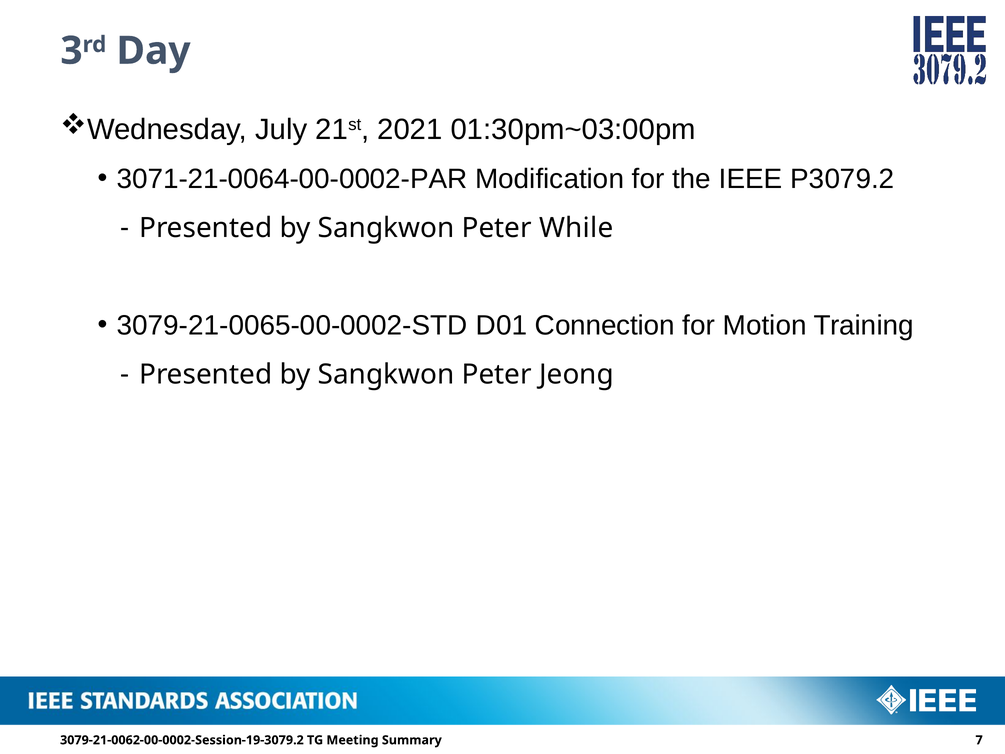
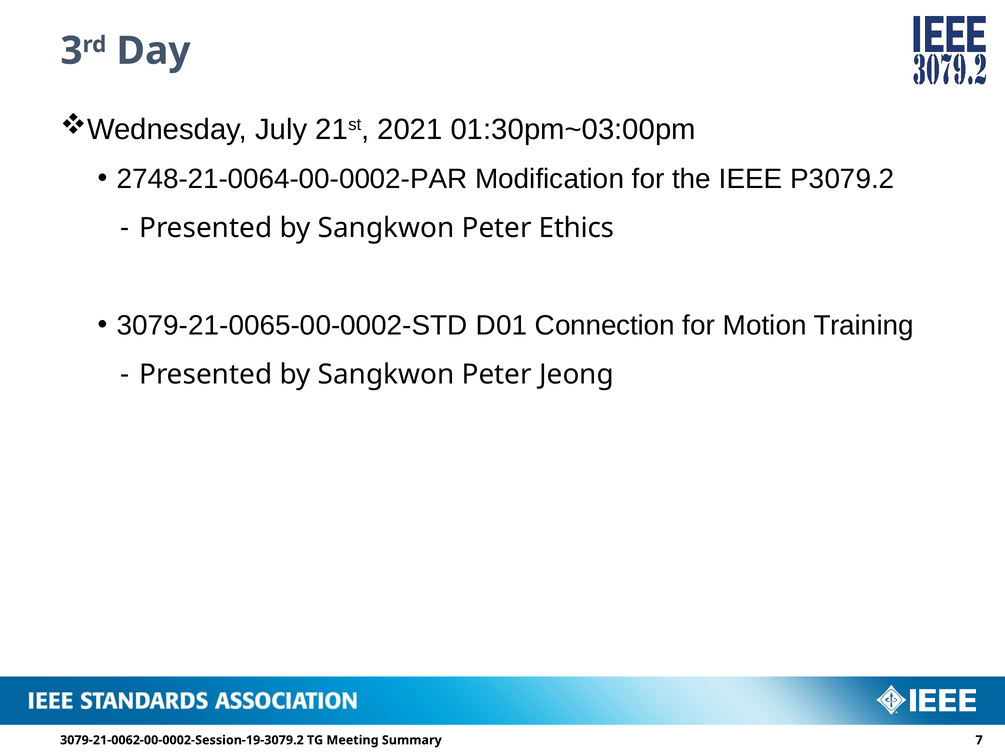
3071-21-0064-00-0002-PAR: 3071-21-0064-00-0002-PAR -> 2748-21-0064-00-0002-PAR
While: While -> Ethics
